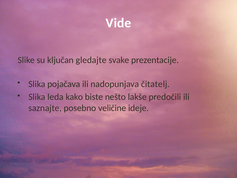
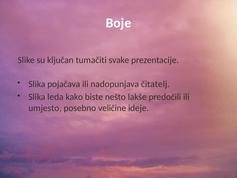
Vide: Vide -> Boje
gledajte: gledajte -> tumačiti
saznajte: saznajte -> umjesto
